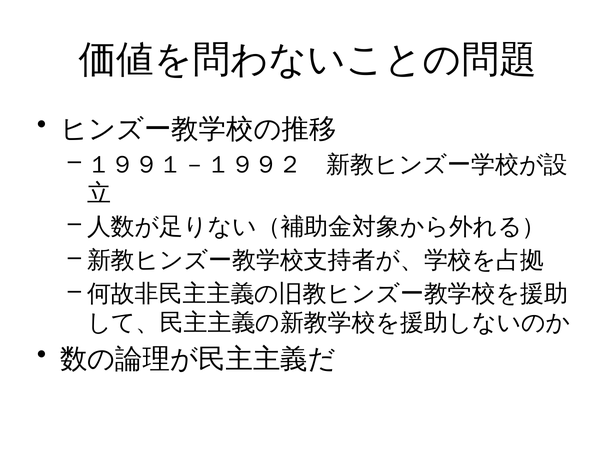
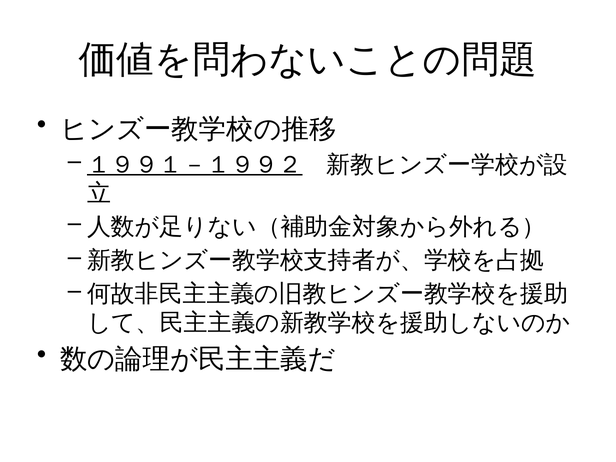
１９９１－１９９２ underline: none -> present
